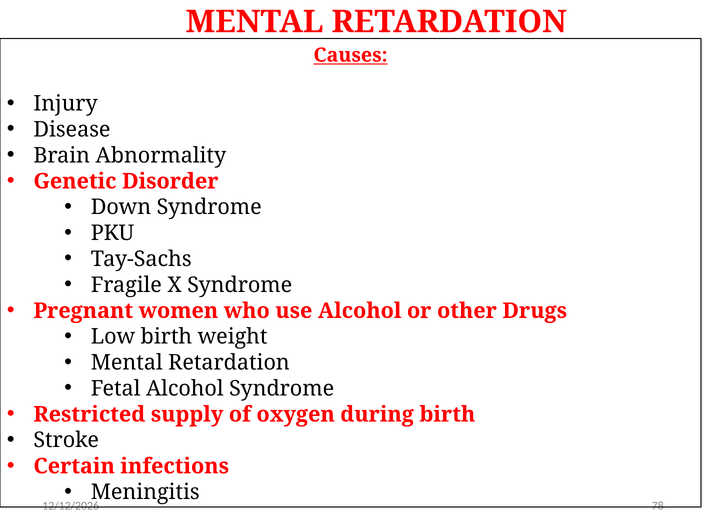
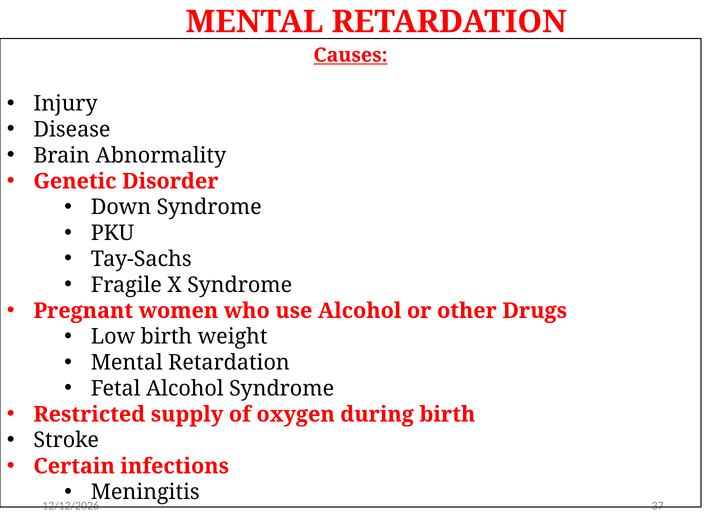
78: 78 -> 37
